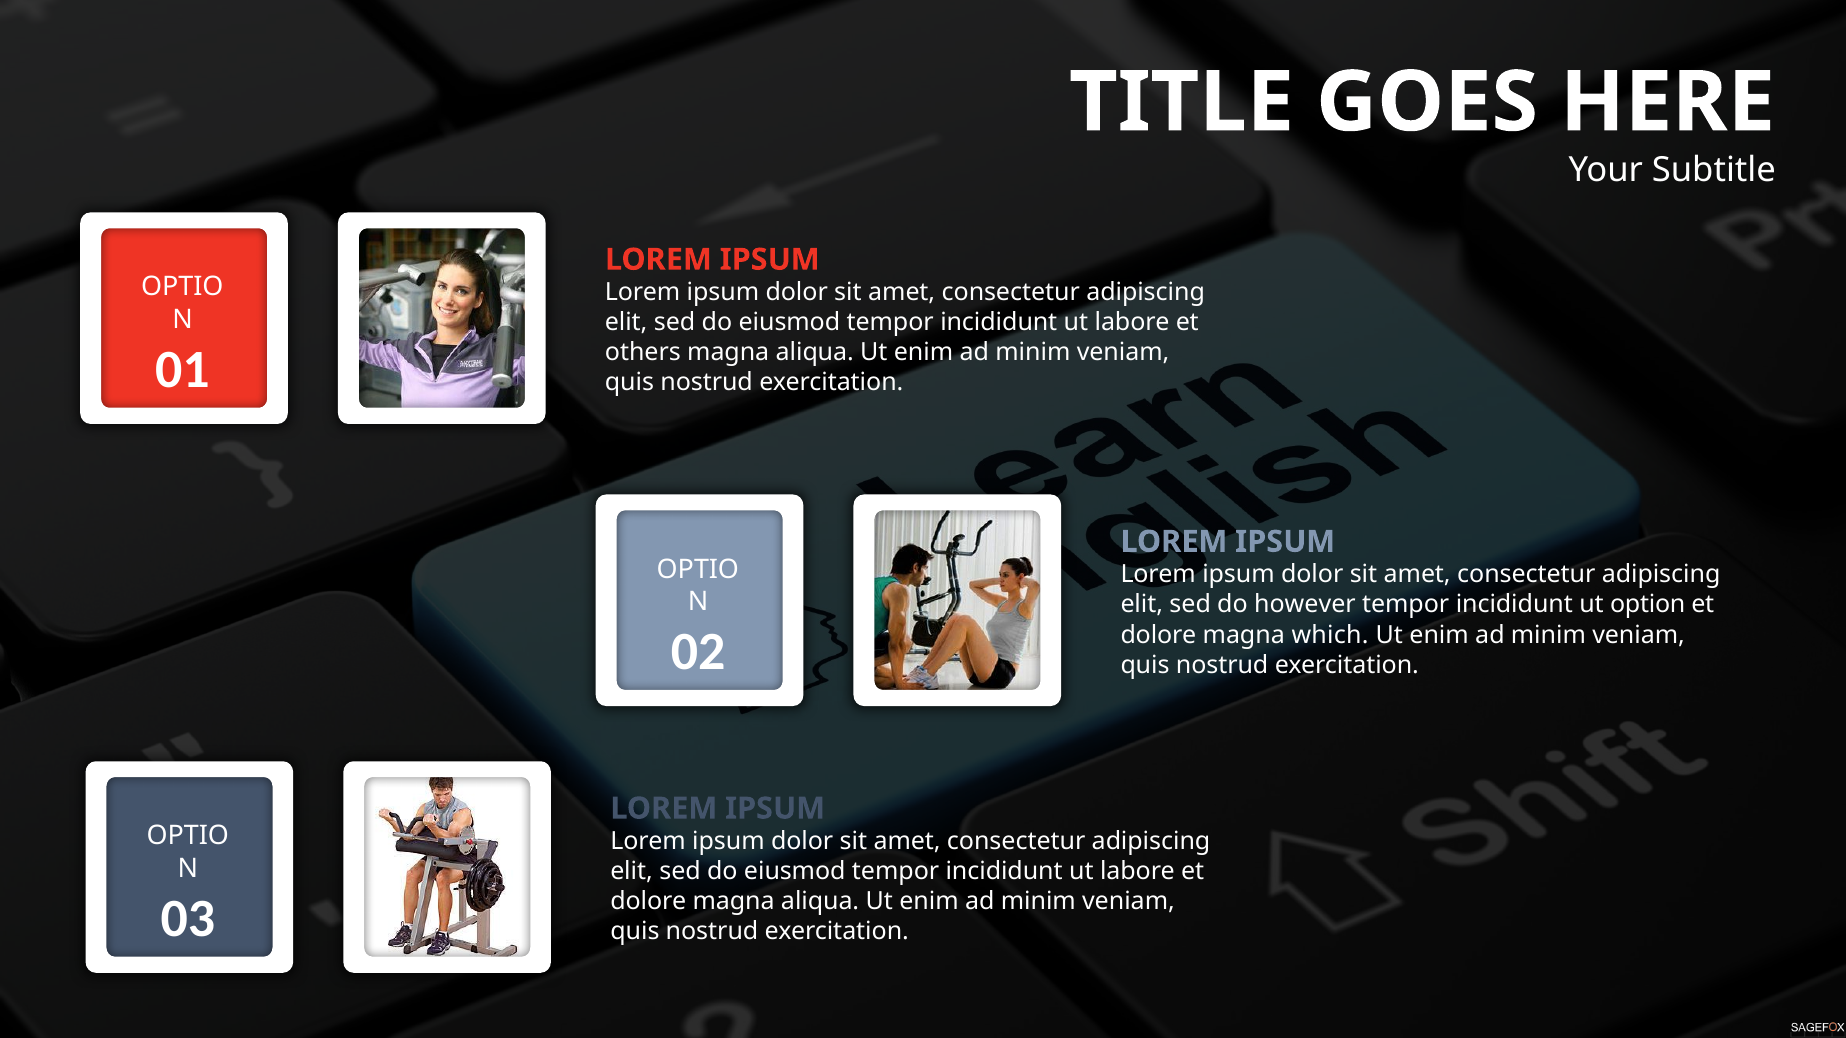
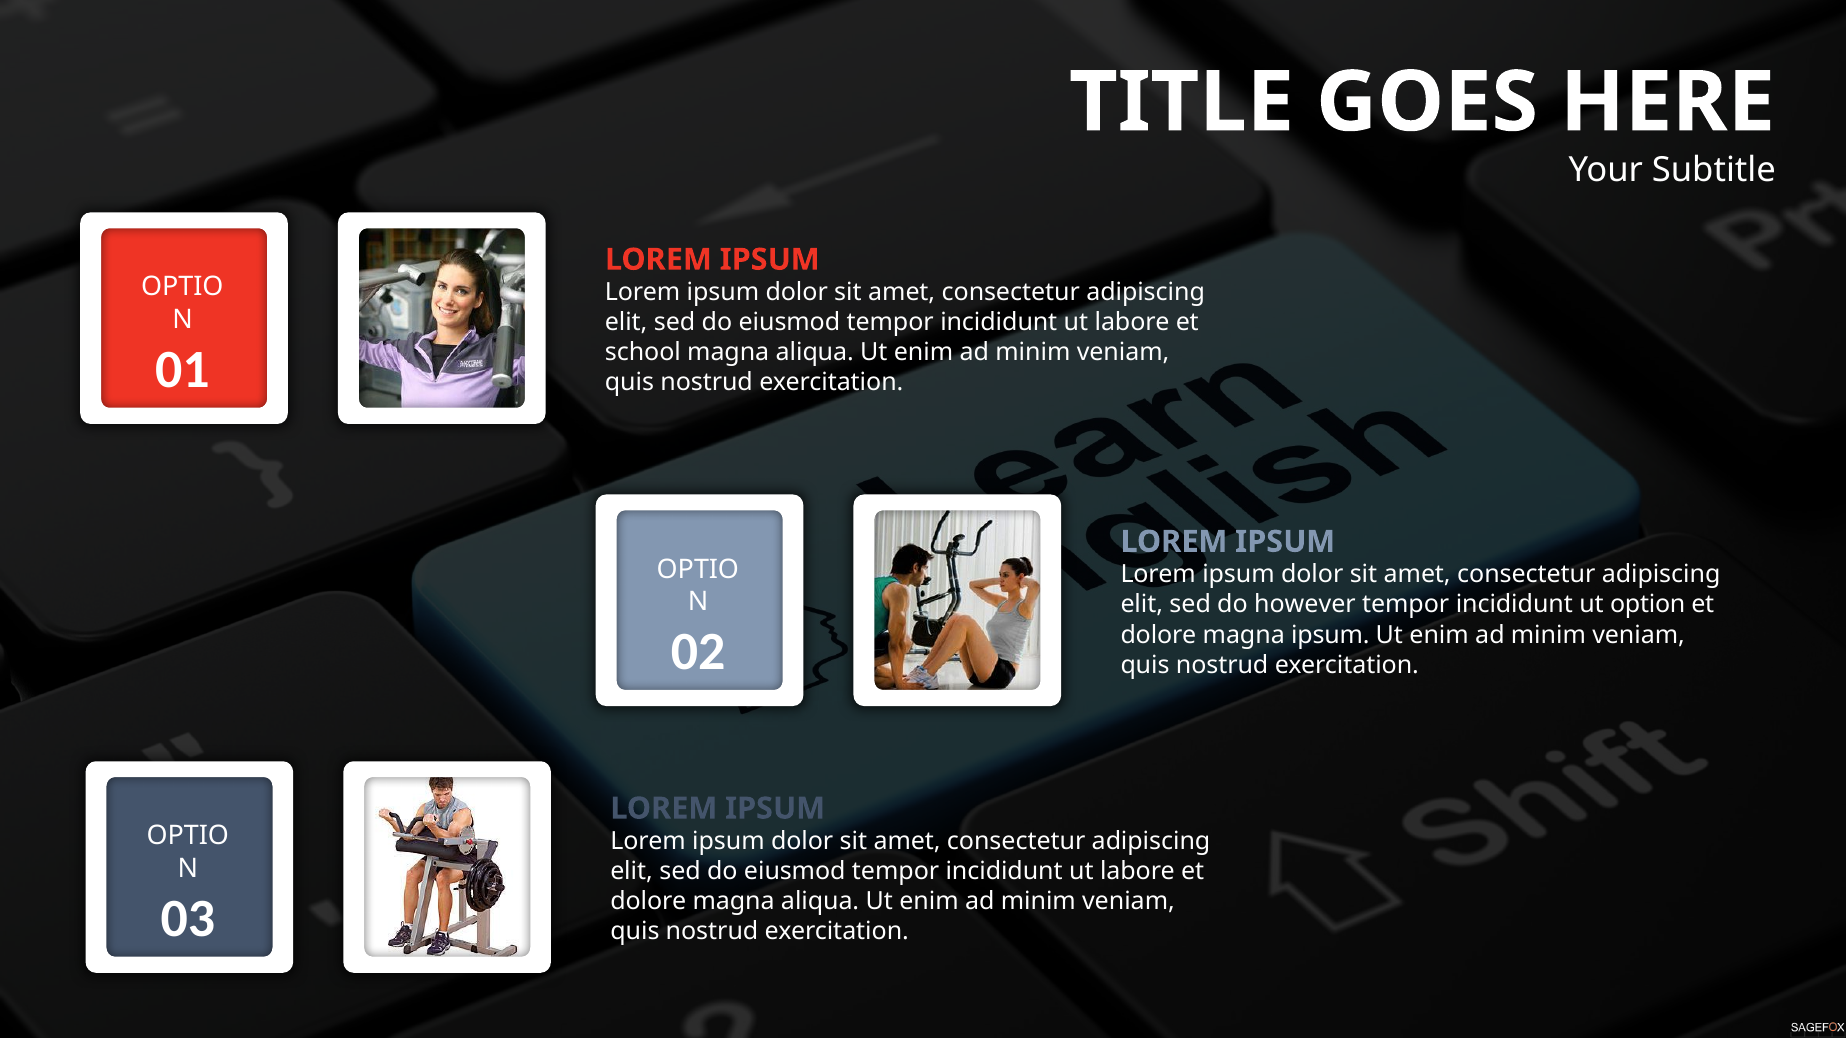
others: others -> school
magna which: which -> ipsum
